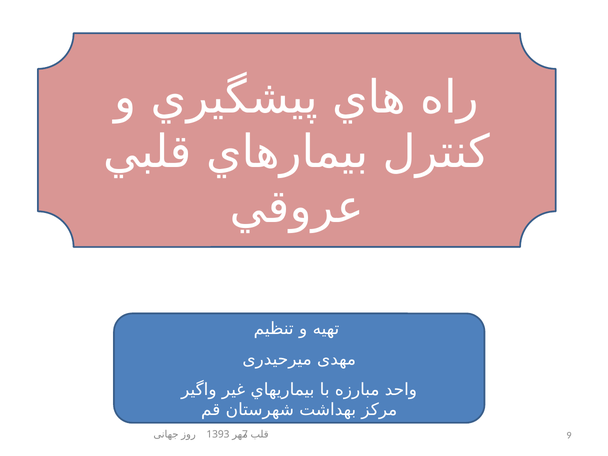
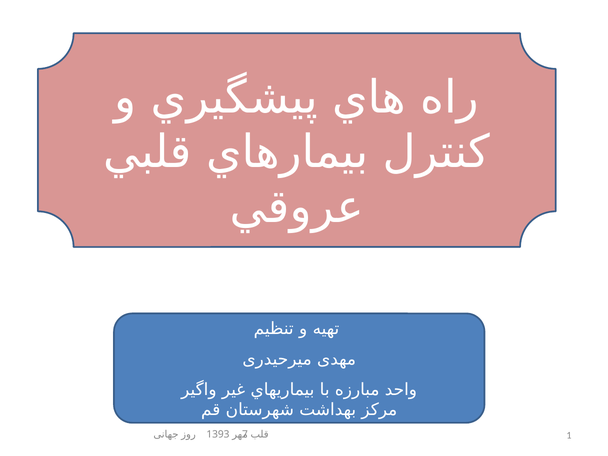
9: 9 -> 1
